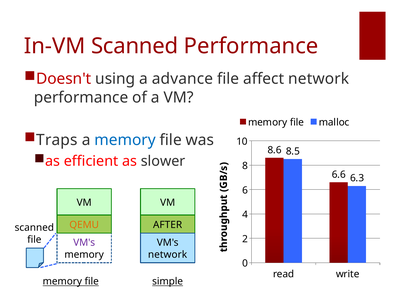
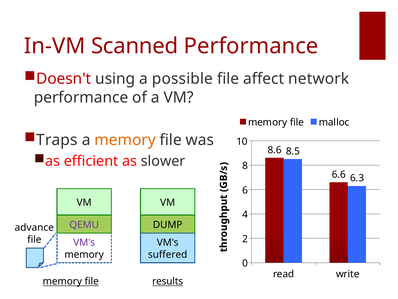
advance: advance -> possible
memory at (125, 140) colour: blue -> orange
QEMU colour: orange -> purple
AFTER: AFTER -> DUMP
scanned at (34, 227): scanned -> advance
network at (168, 254): network -> suffered
simple: simple -> results
